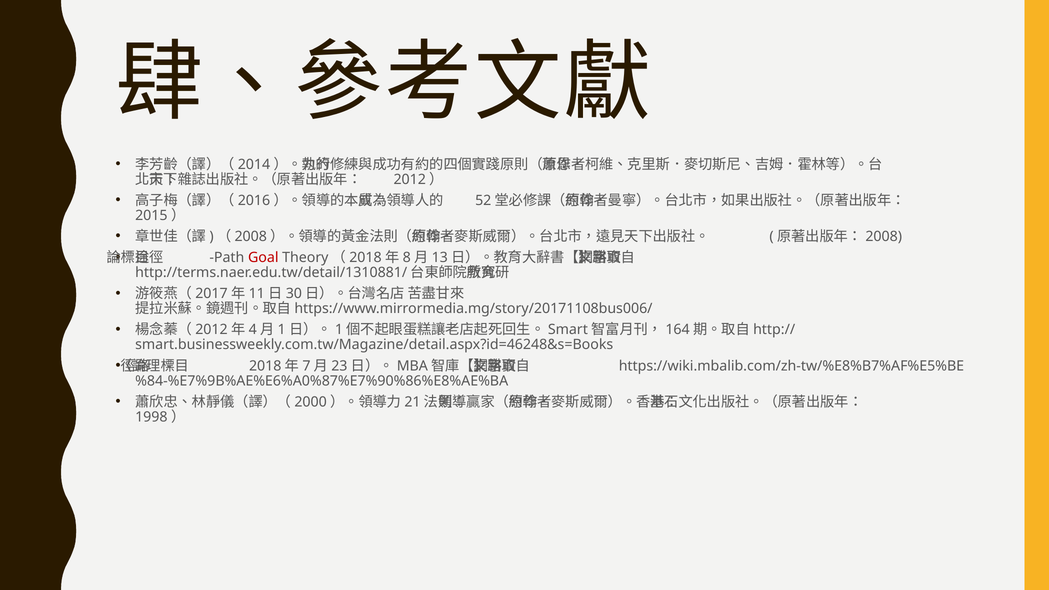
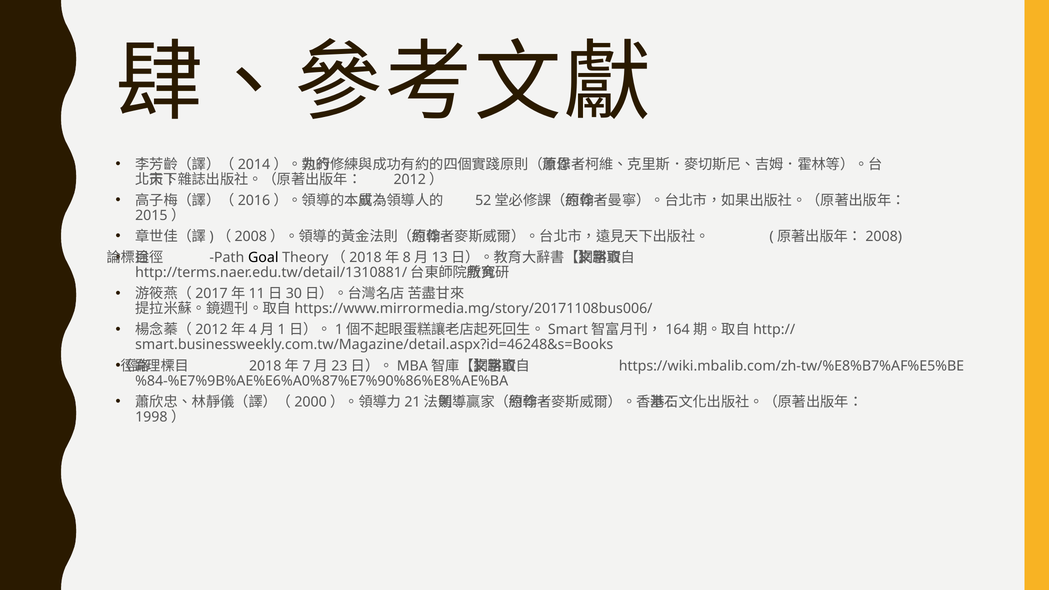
Goal colour: red -> black
